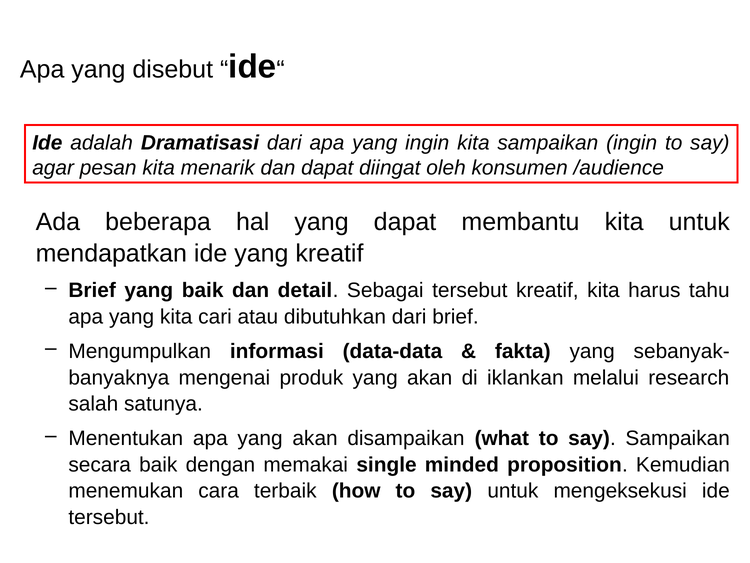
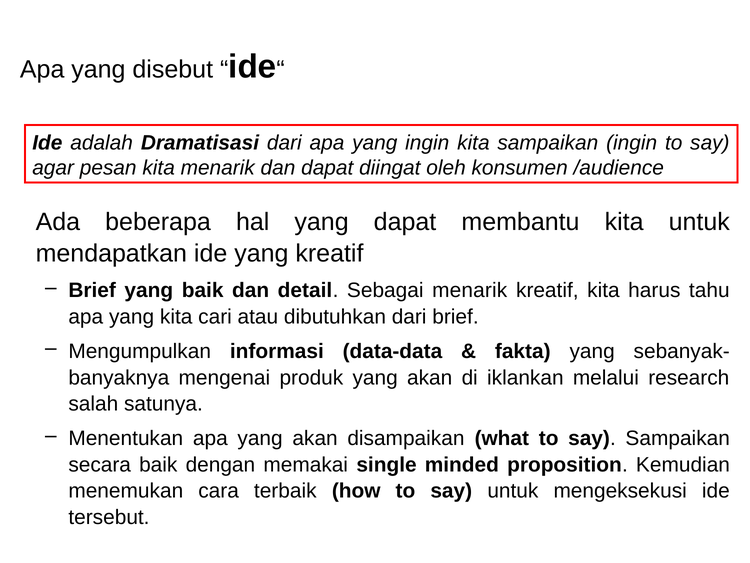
Sebagai tersebut: tersebut -> menarik
